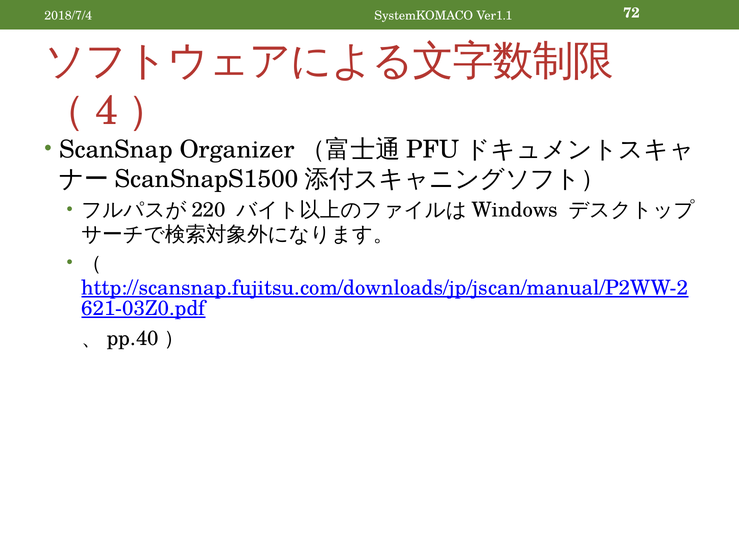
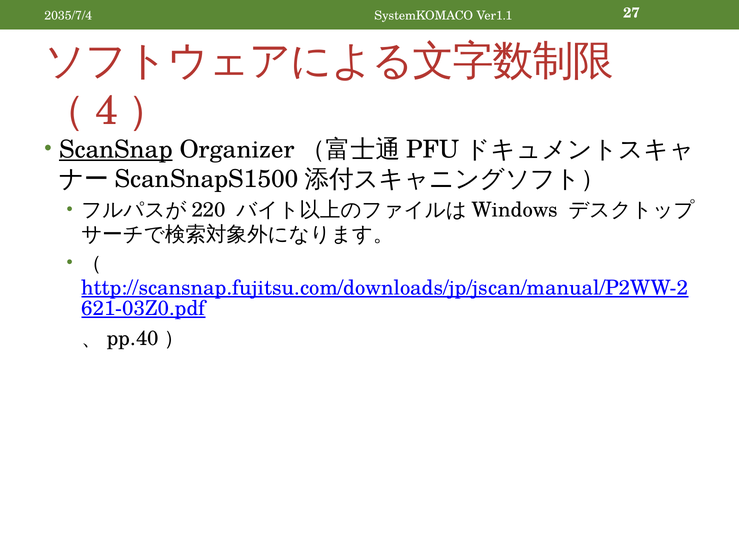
2018/7/4: 2018/7/4 -> 2035/7/4
72: 72 -> 27
ScanSnap underline: none -> present
